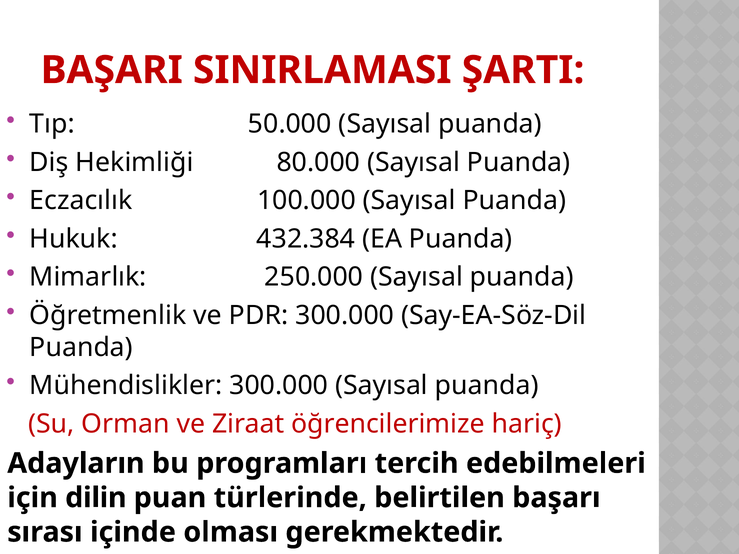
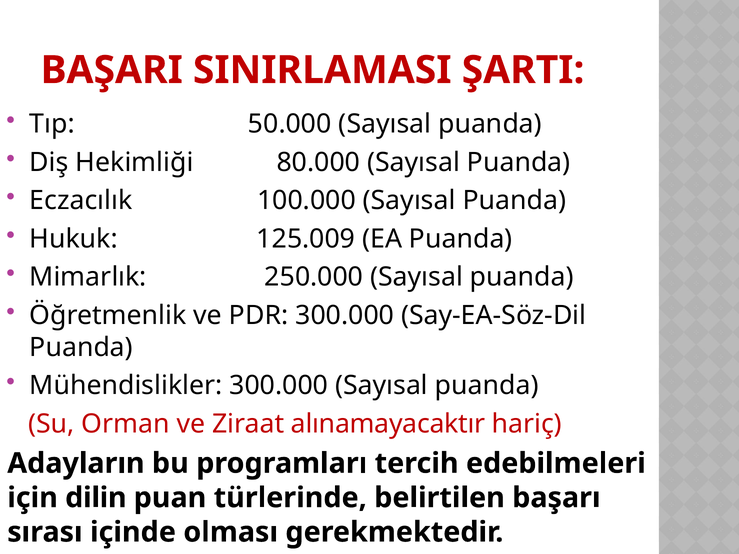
432.384: 432.384 -> 125.009
öğrencilerimize: öğrencilerimize -> alınamayacaktır
